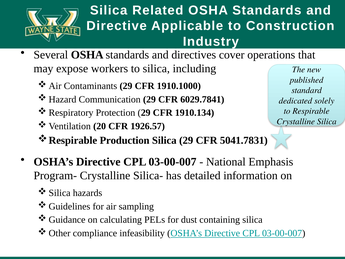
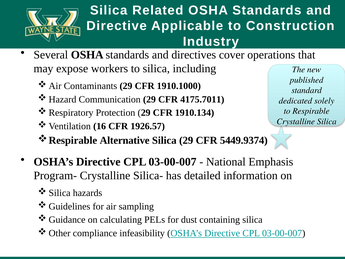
6029.7841: 6029.7841 -> 4175.7011
20: 20 -> 16
Production: Production -> Alternative
5041.7831: 5041.7831 -> 5449.9374
